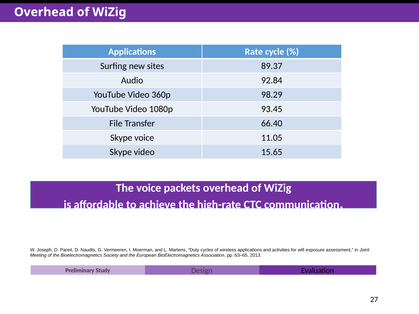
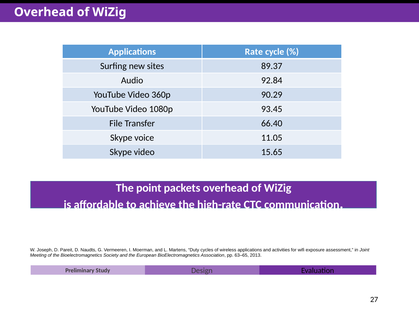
98.29: 98.29 -> 90.29
The voice: voice -> point
